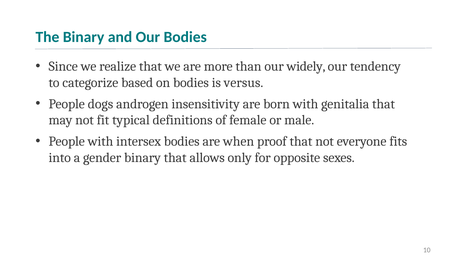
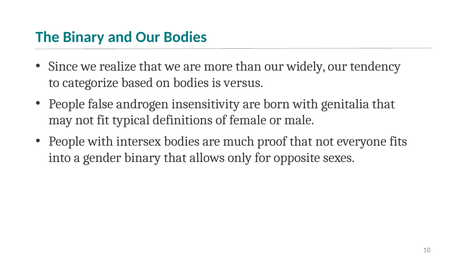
dogs: dogs -> false
when: when -> much
